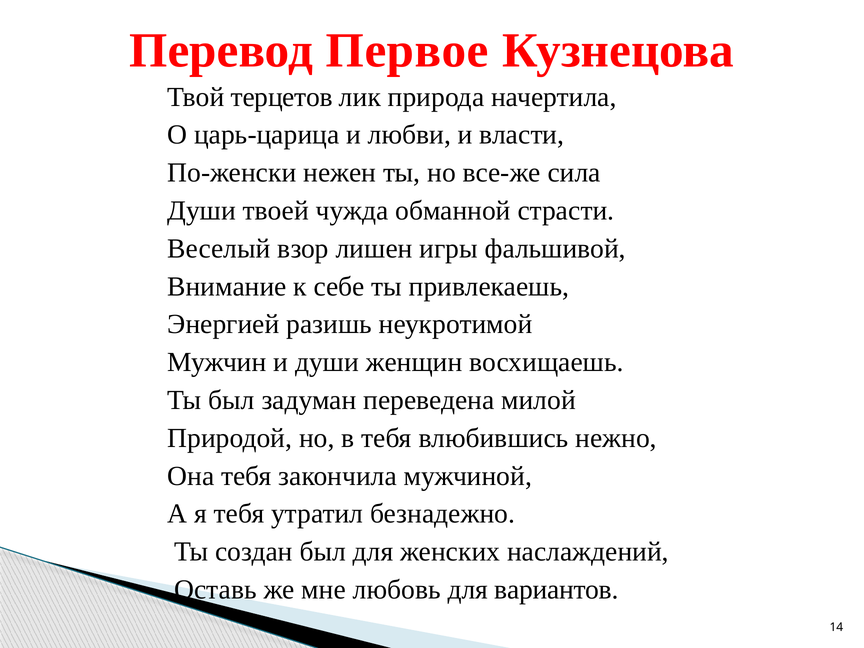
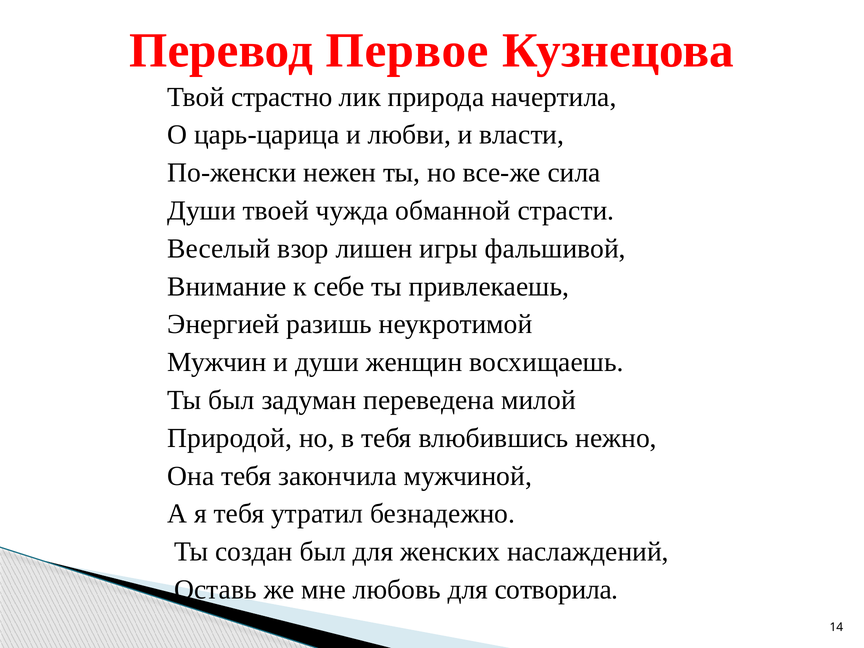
терцетов: терцетов -> страстно
вариантов: вариантов -> сотворила
